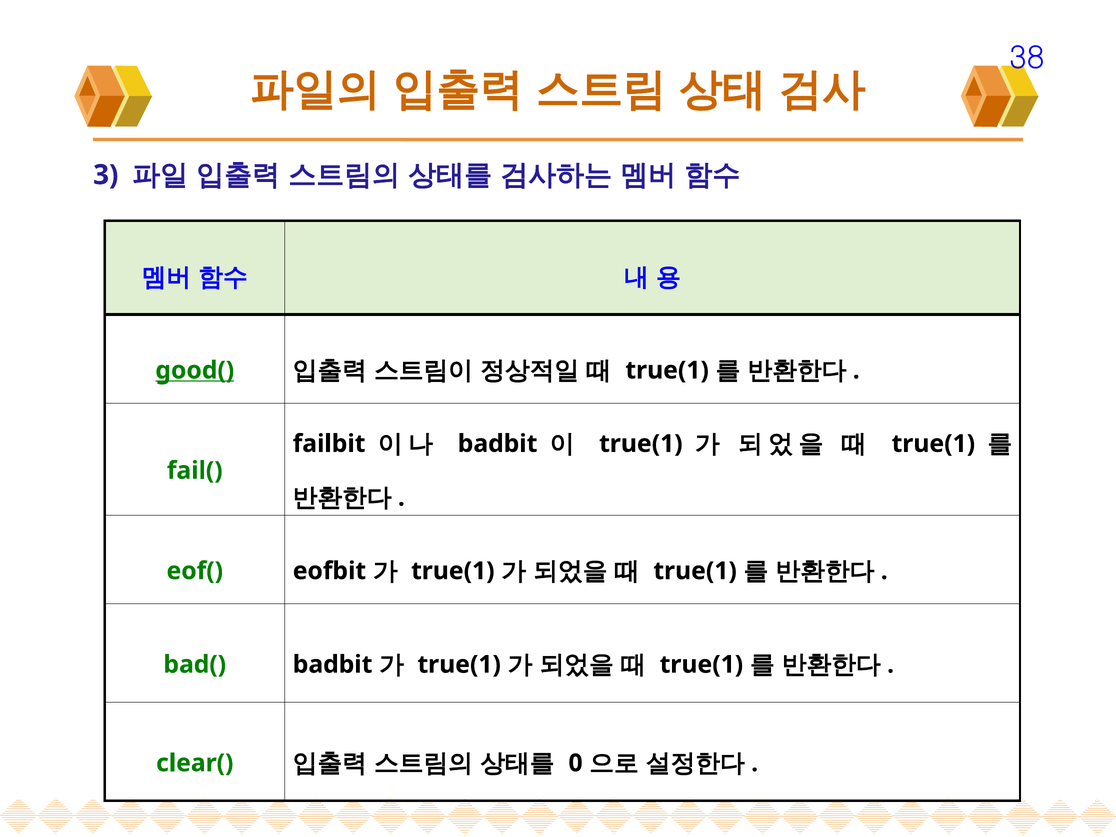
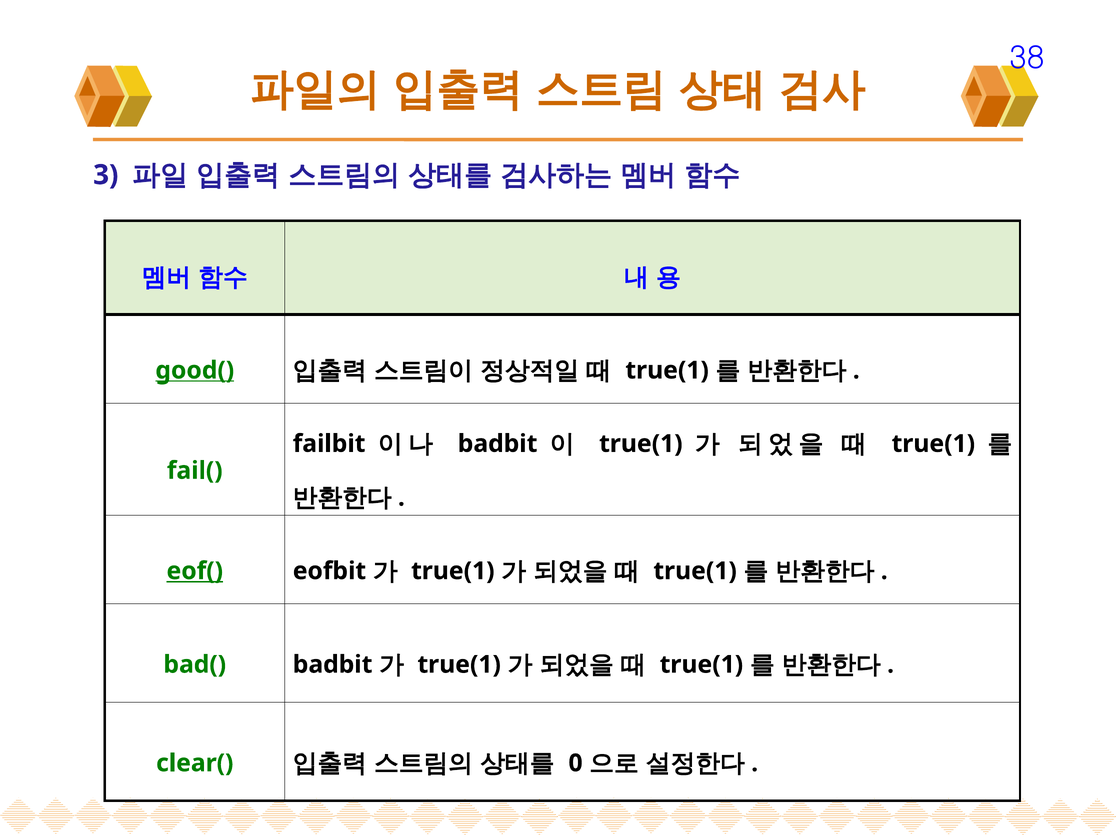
eof( underline: none -> present
